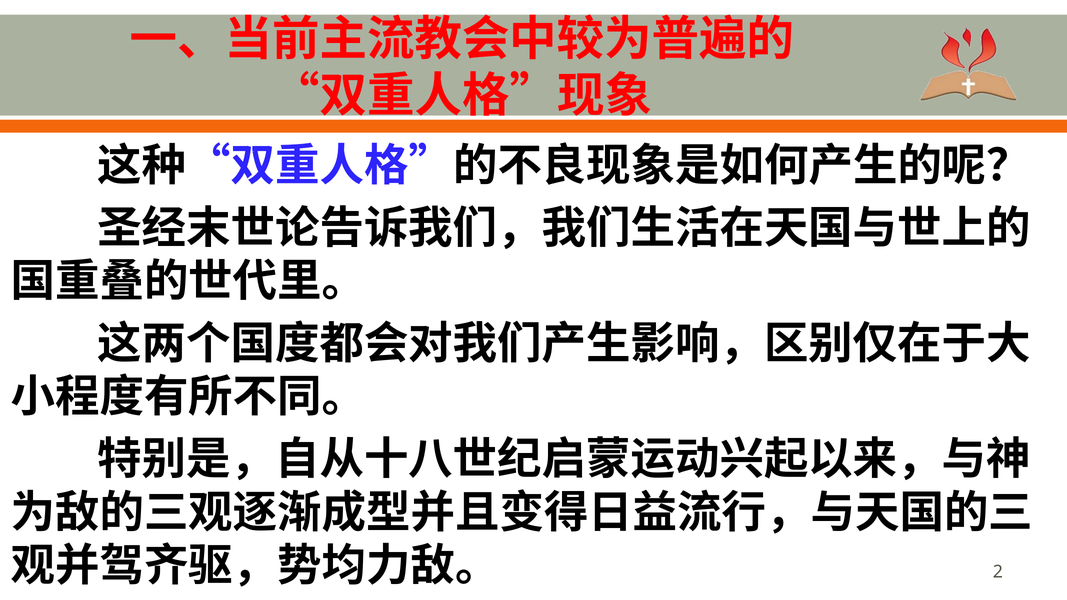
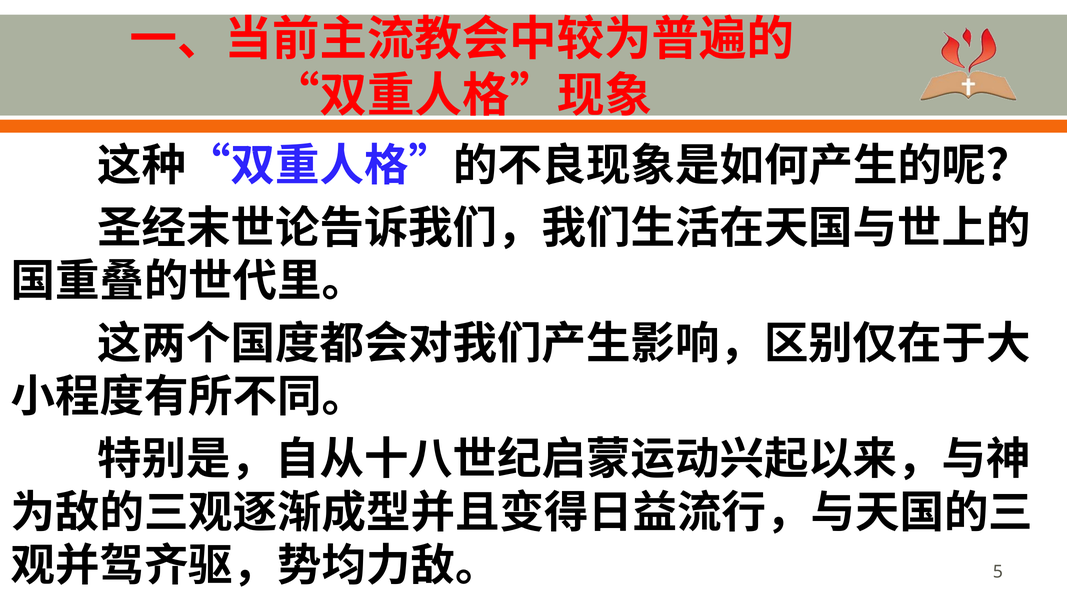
2: 2 -> 5
